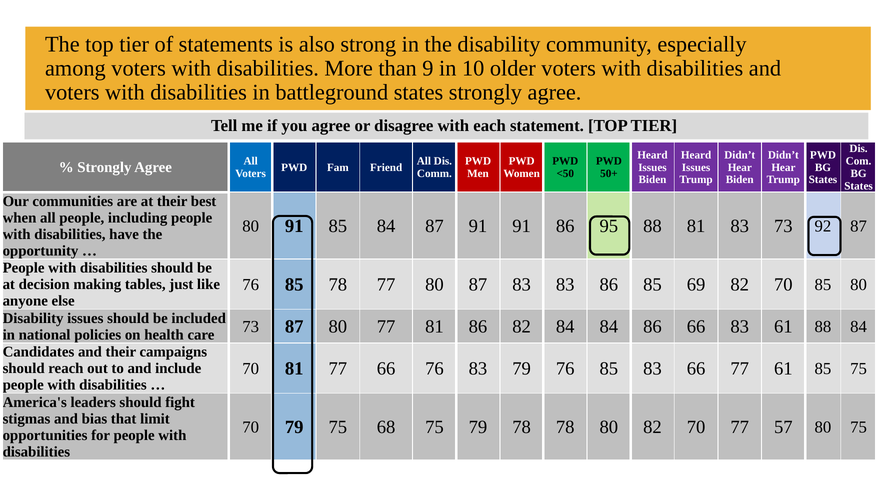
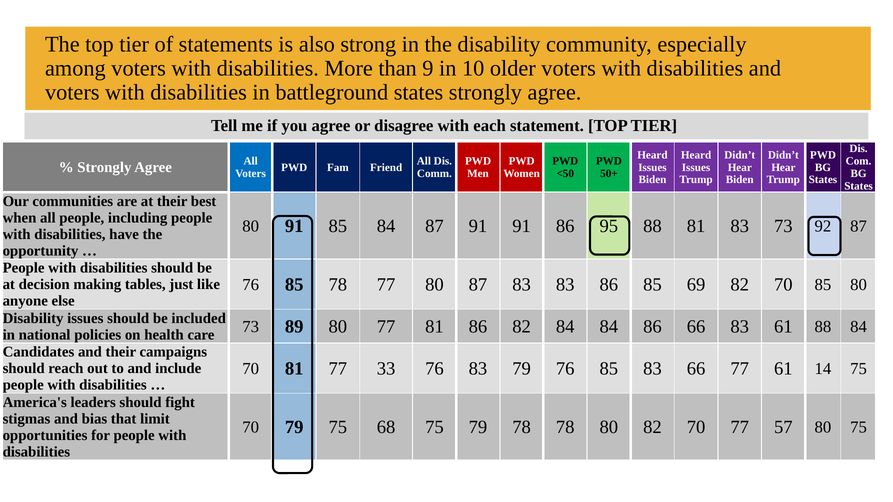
73 87: 87 -> 89
77 66: 66 -> 33
61 85: 85 -> 14
